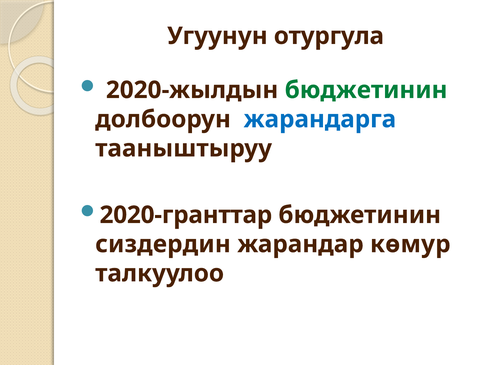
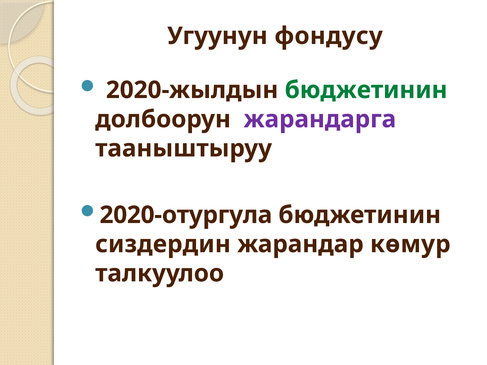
отургула: отургула -> фондусу
жарандарга colour: blue -> purple
2020-гранттар: 2020-гранттар -> 2020-отургула
